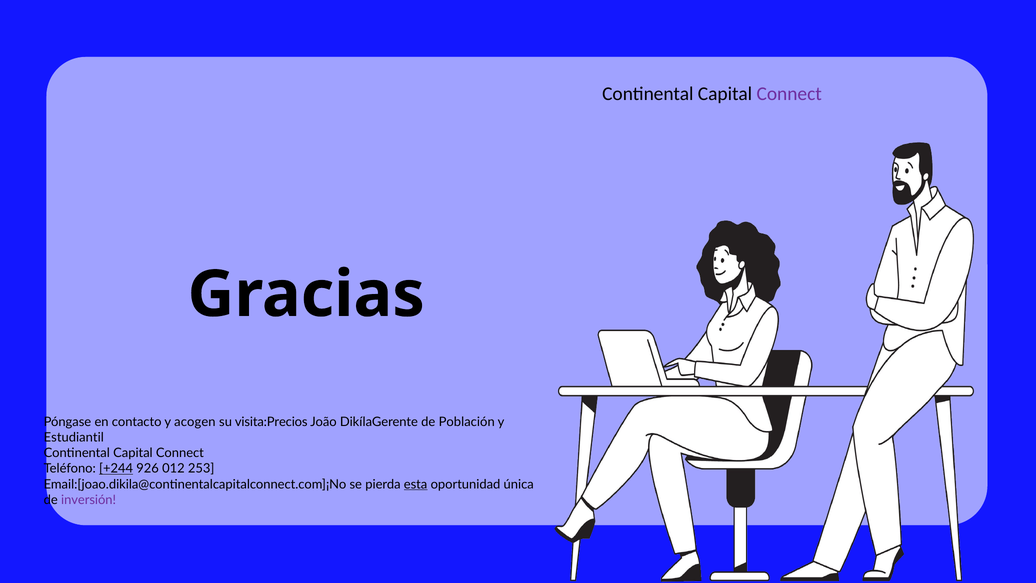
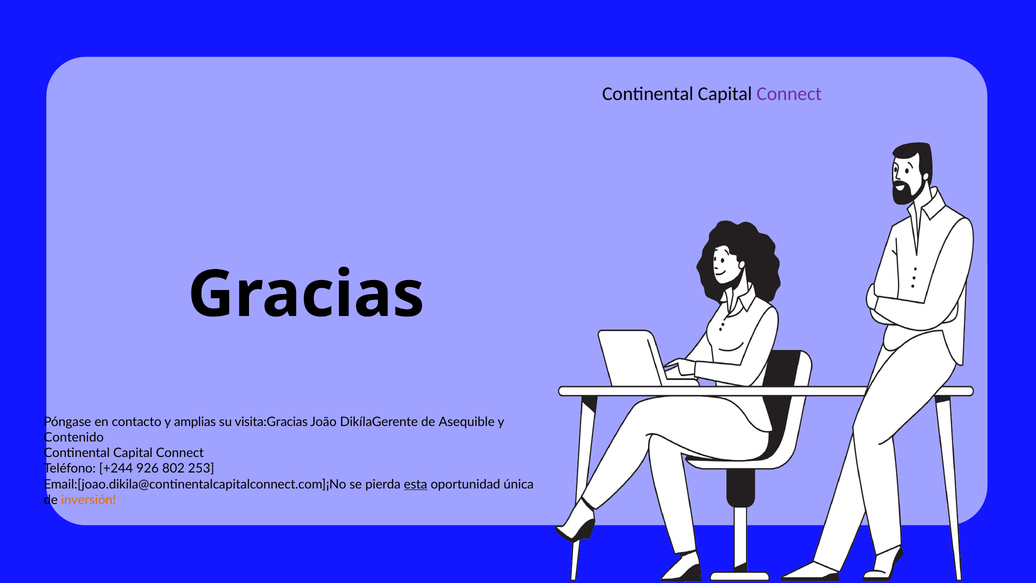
acogen: acogen -> amplias
visita:Precios: visita:Precios -> visita:Gracias
Población: Población -> Asequible
Estudiantil: Estudiantil -> Contenido
+244 underline: present -> none
012: 012 -> 802
inversión colour: purple -> orange
